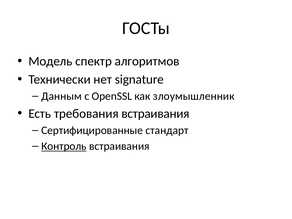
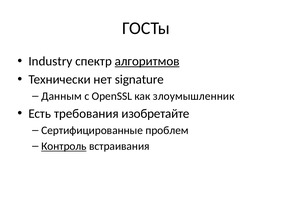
Модель: Модель -> Industry
алгоритмов underline: none -> present
требования встраивания: встраивания -> изобретайте
стандарт: стандарт -> проблем
